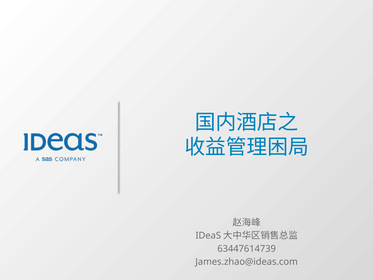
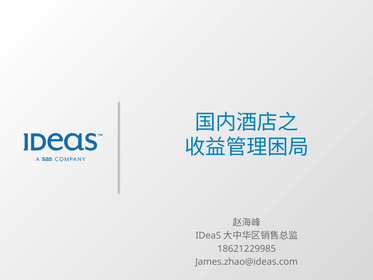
63447614739: 63447614739 -> 18621229985
